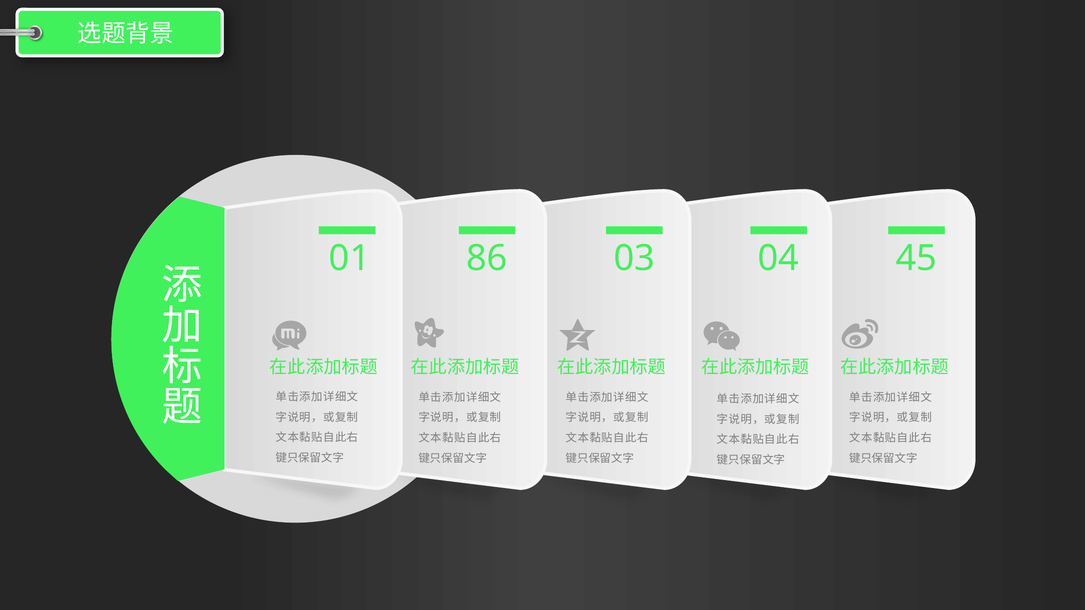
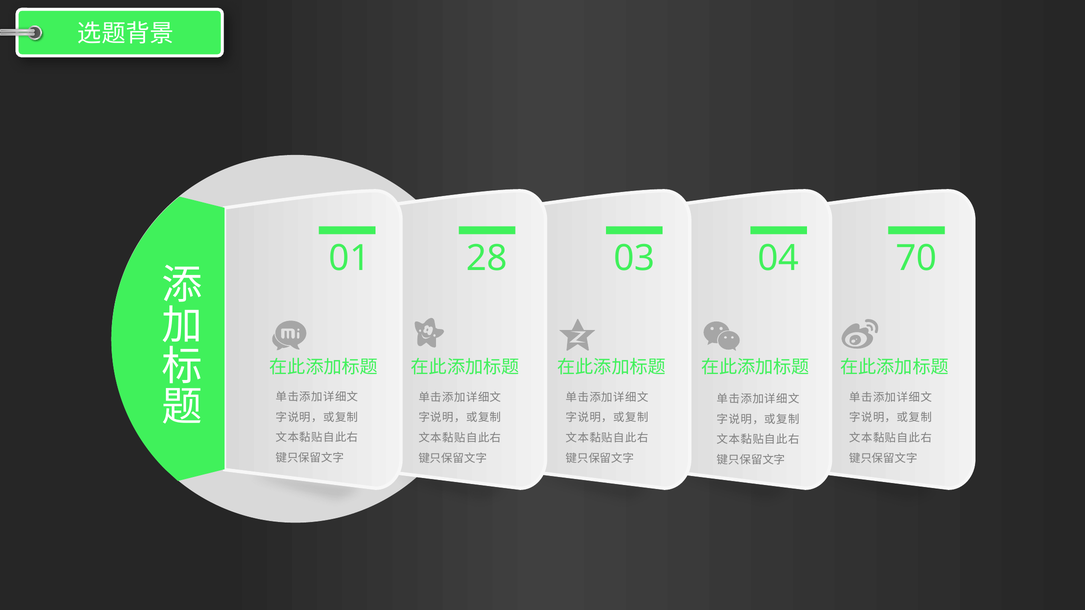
86: 86 -> 28
45: 45 -> 70
